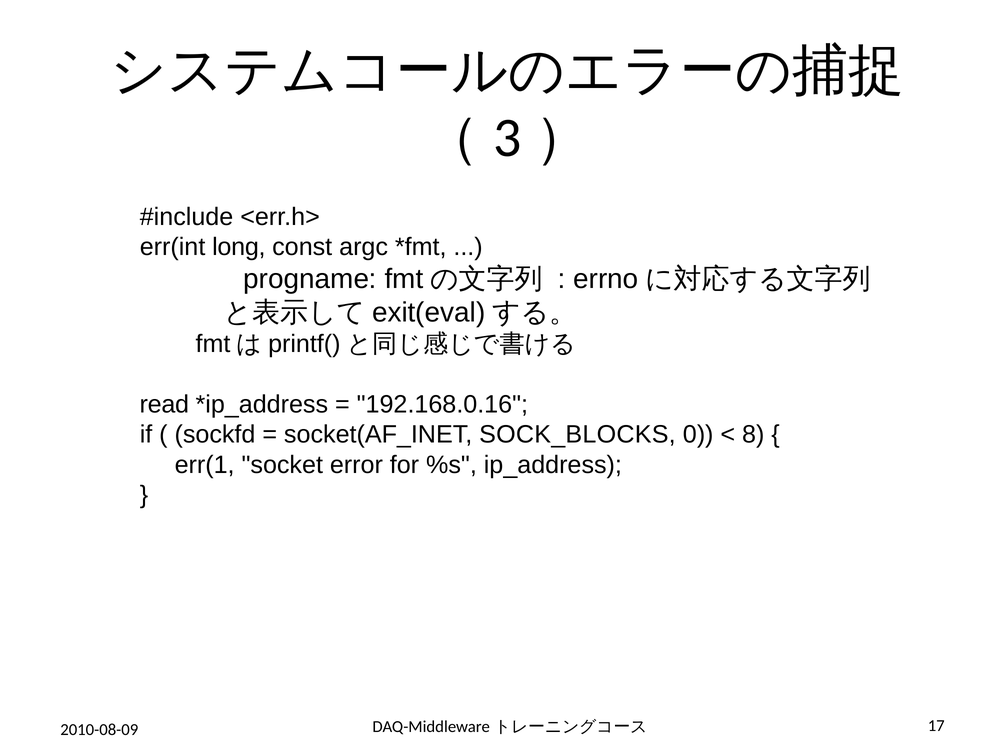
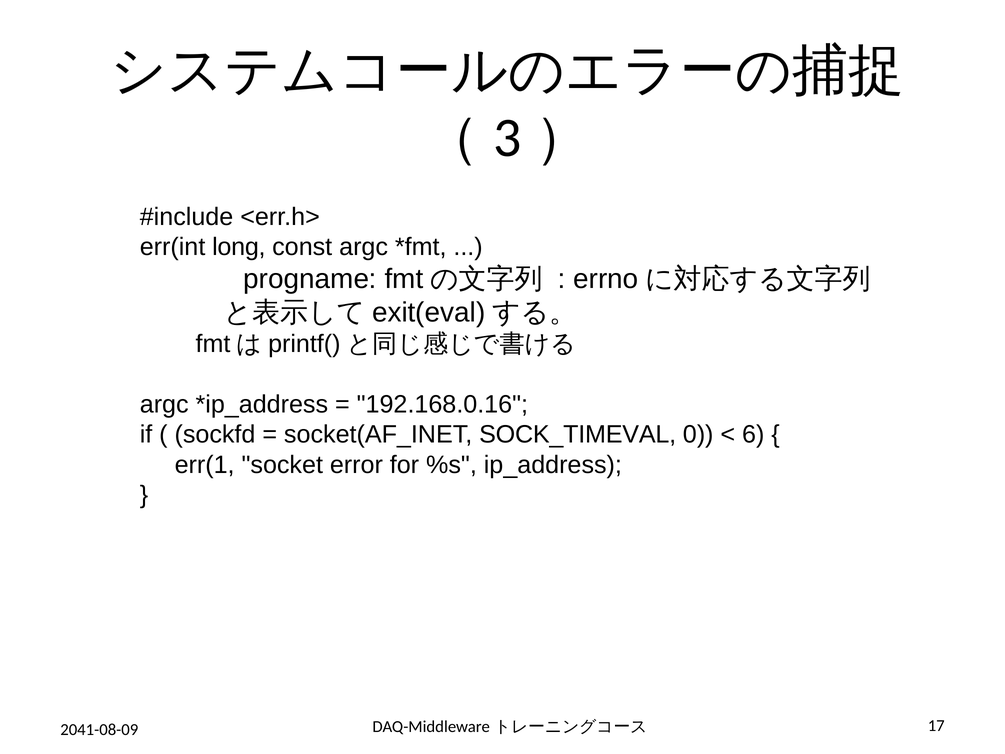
read at (164, 404): read -> argc
SOCK_BLOCKS: SOCK_BLOCKS -> SOCK_TIMEVAL
8: 8 -> 6
2010-08-09: 2010-08-09 -> 2041-08-09
